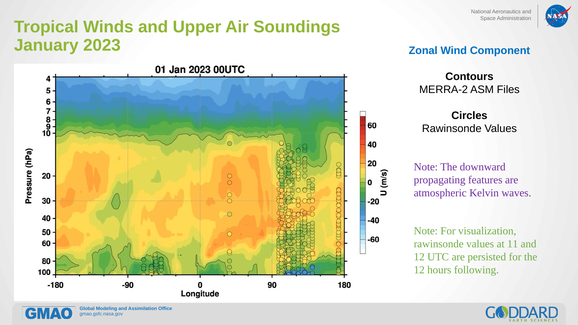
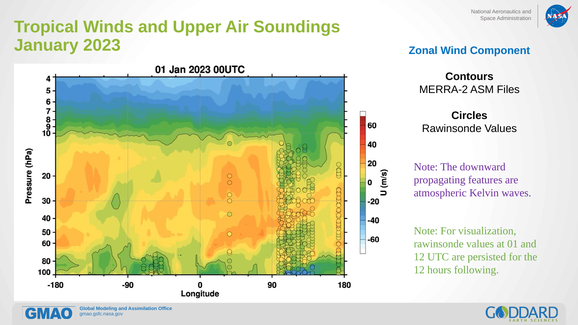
11: 11 -> 01
